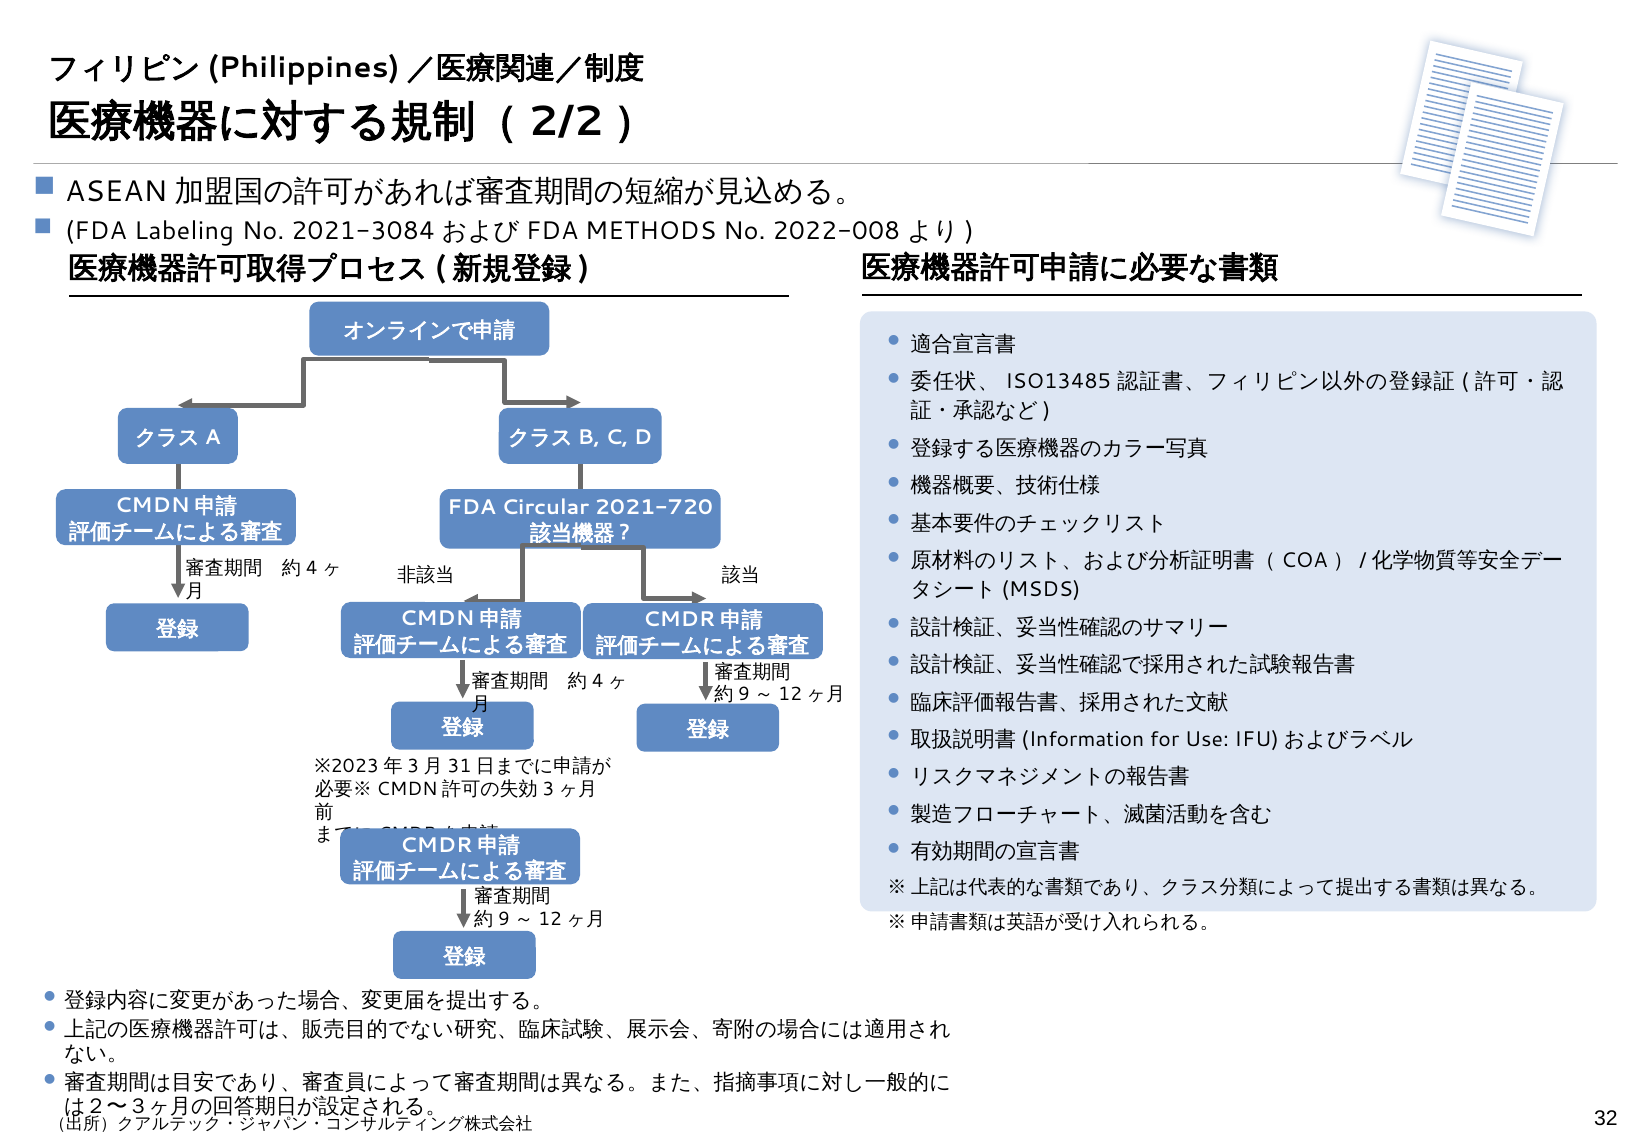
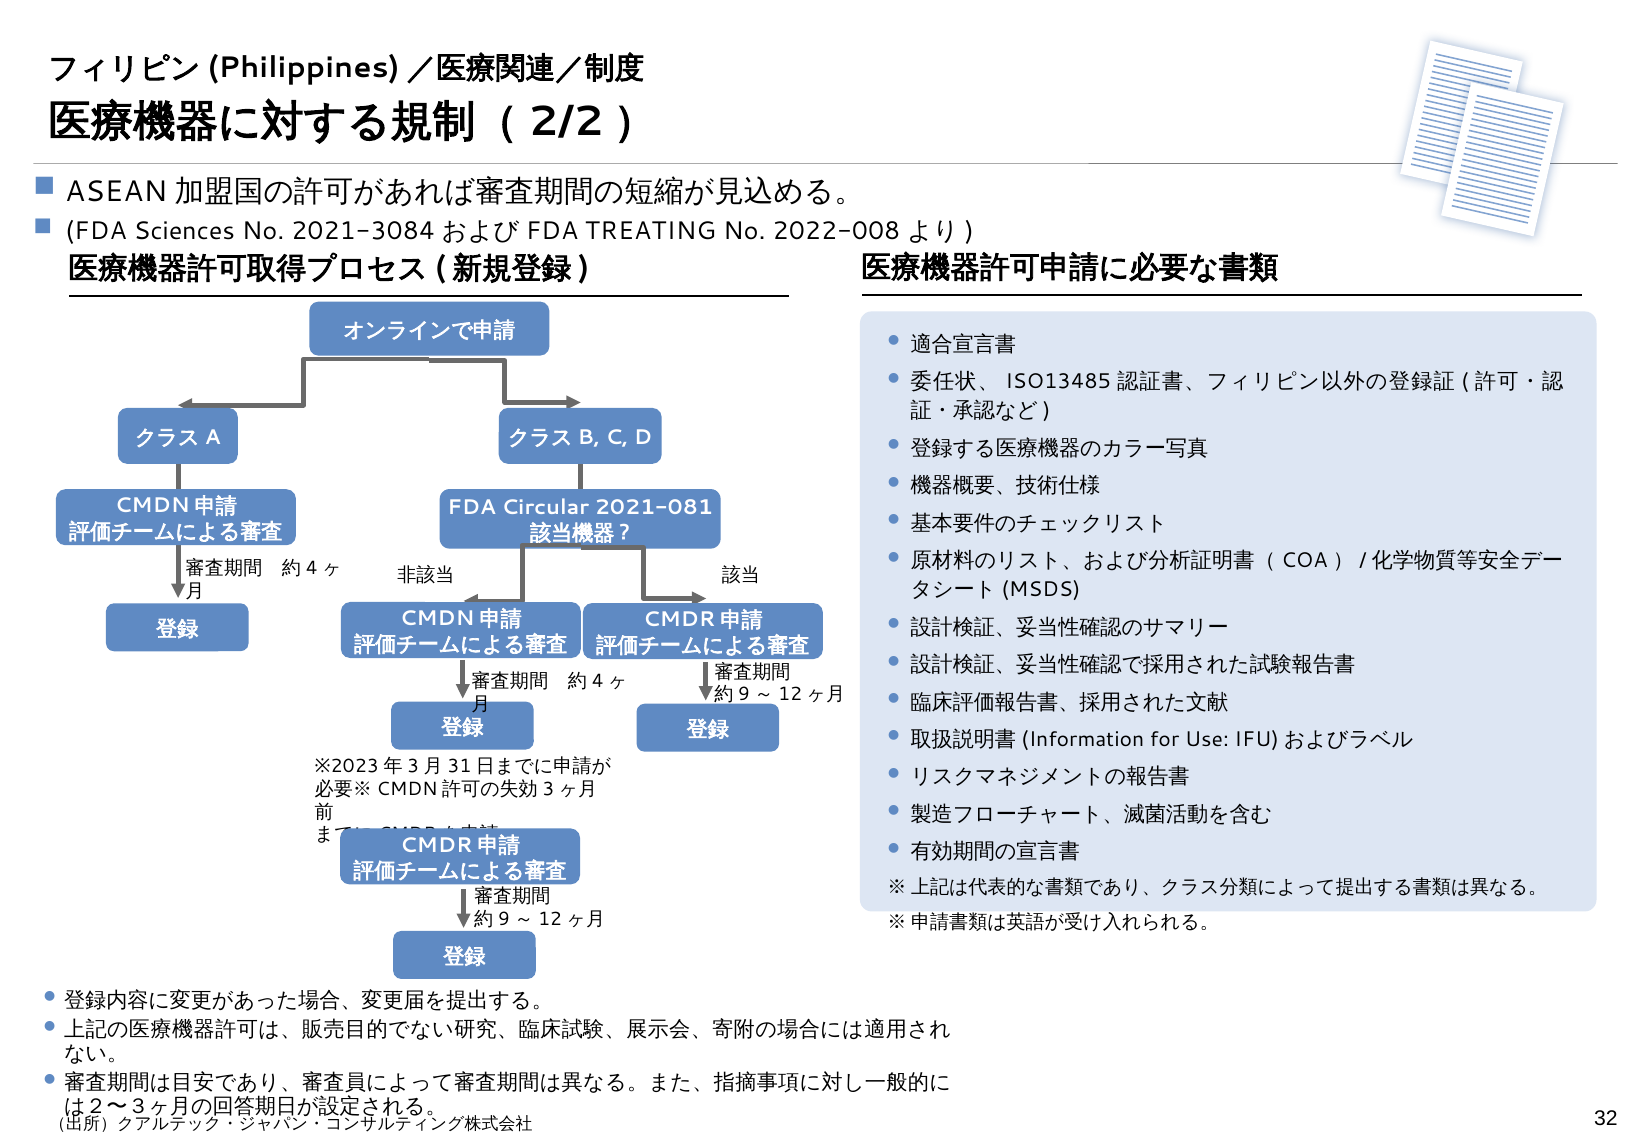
Labeling: Labeling -> Sciences
METHODS: METHODS -> TREATING
2021-720: 2021-720 -> 2021-081
